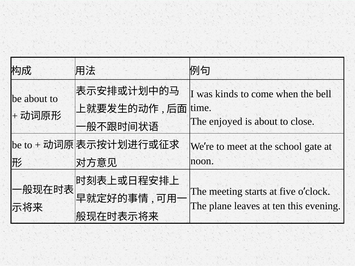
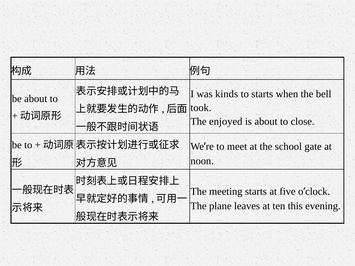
to come: come -> starts
time: time -> took
